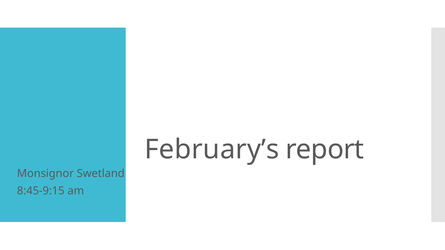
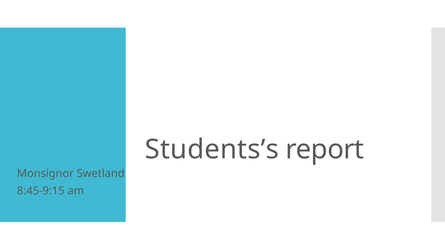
February’s: February’s -> Students’s
